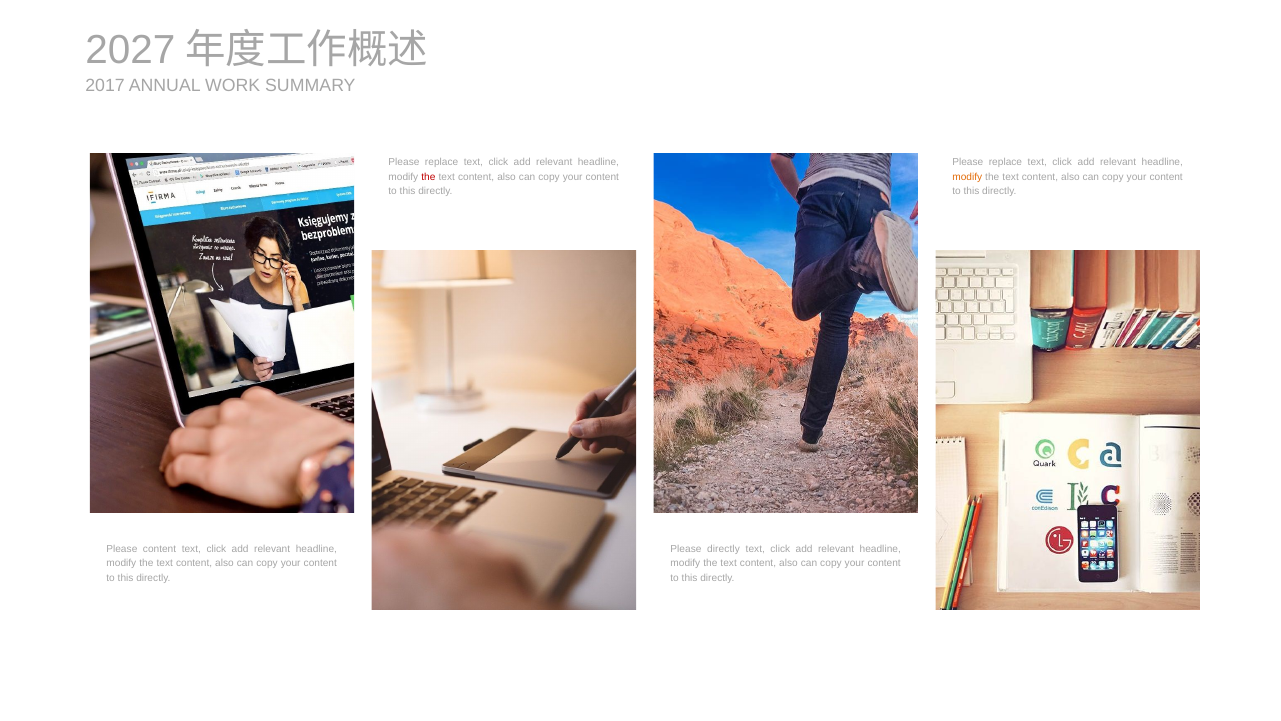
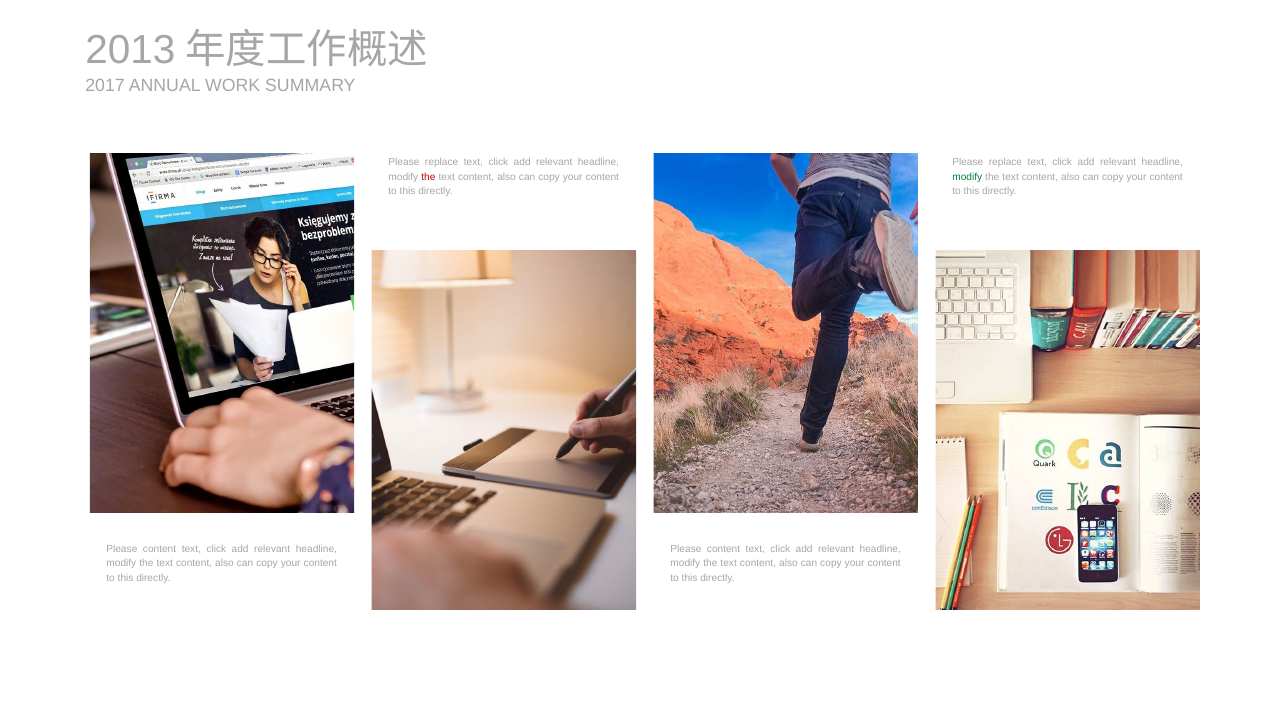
2027: 2027 -> 2013
modify at (967, 177) colour: orange -> green
directly at (724, 549): directly -> content
